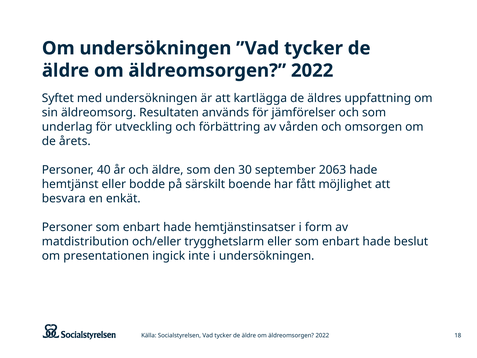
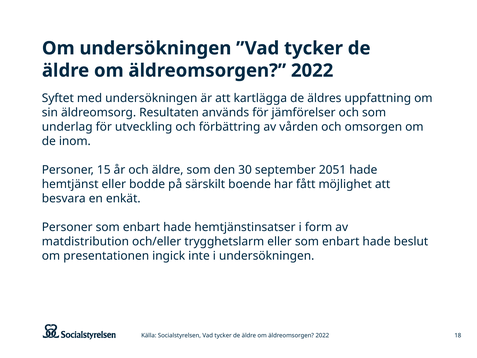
årets: årets -> inom
40: 40 -> 15
2063: 2063 -> 2051
